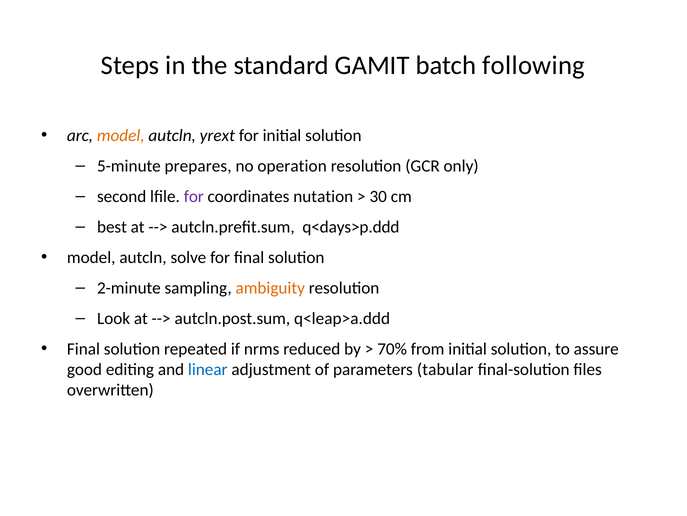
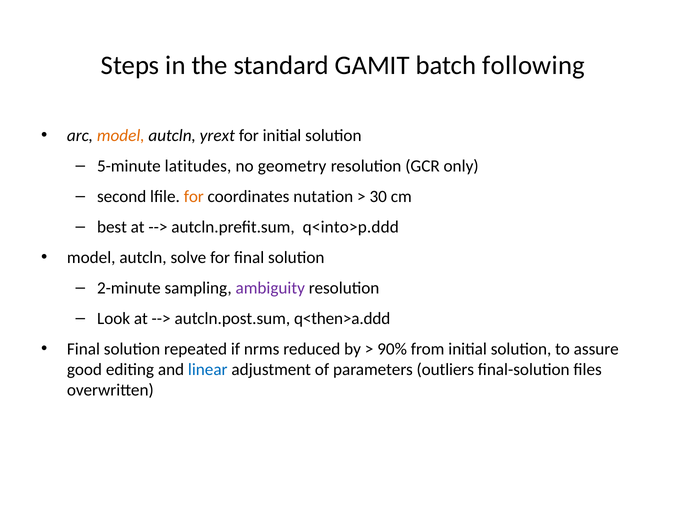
prepares: prepares -> latitudes
operation: operation -> geometry
for at (194, 196) colour: purple -> orange
q<days>p.ddd: q<days>p.ddd -> q<into>p.ddd
ambiguity colour: orange -> purple
q<leap>a.ddd: q<leap>a.ddd -> q<then>a.ddd
70%: 70% -> 90%
tabular: tabular -> outliers
